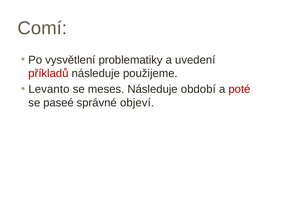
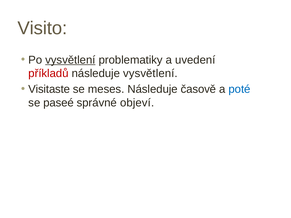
Comí: Comí -> Visito
vysvětlení at (70, 60) underline: none -> present
následuje použijeme: použijeme -> vysvětlení
Levanto: Levanto -> Visitaste
období: období -> časově
poté colour: red -> blue
